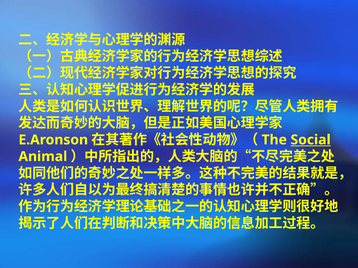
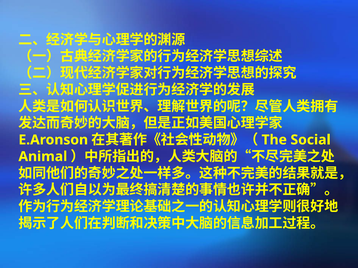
Social underline: present -> none
